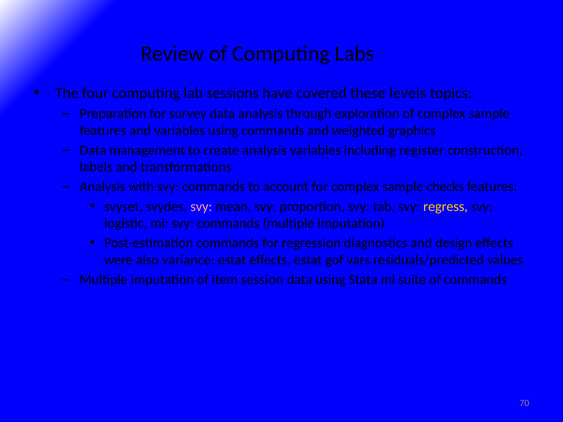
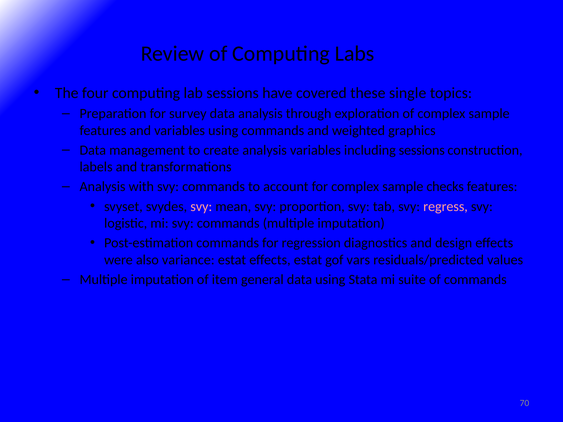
levels: levels -> single
including register: register -> sessions
regress colour: yellow -> pink
session: session -> general
